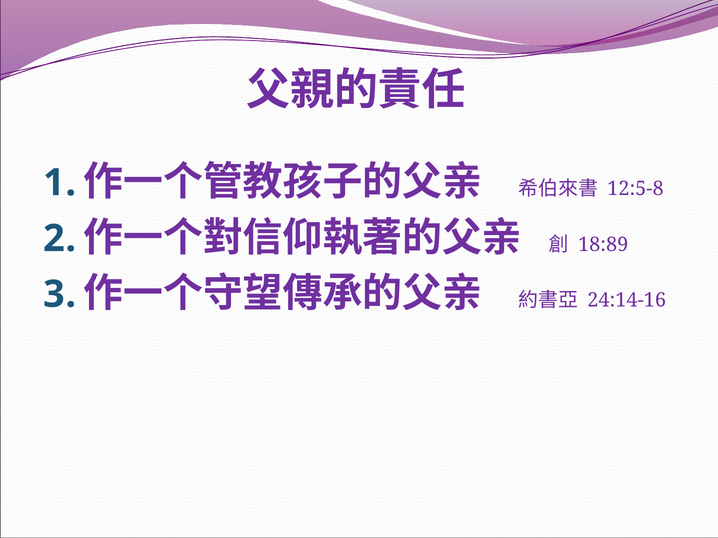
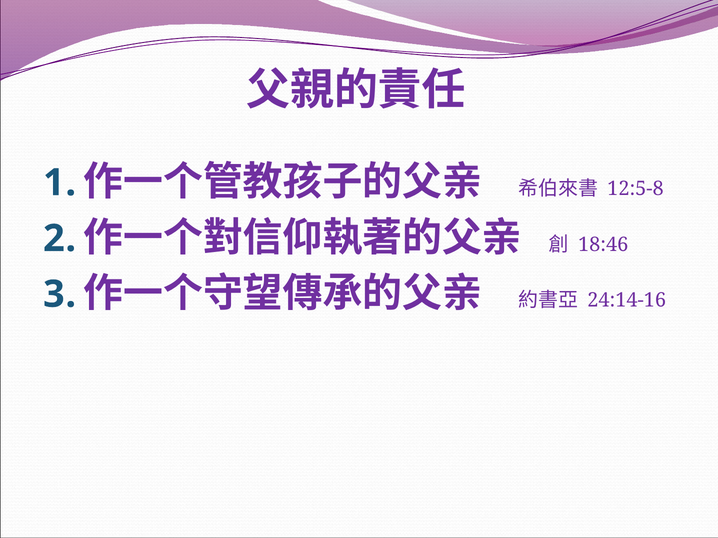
18:89: 18:89 -> 18:46
